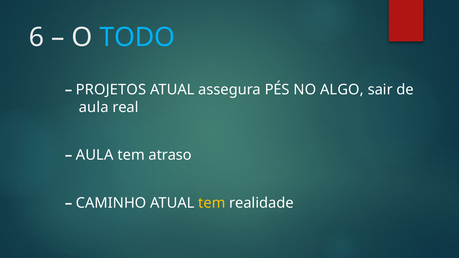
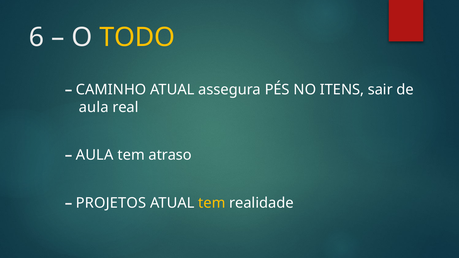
TODO colour: light blue -> yellow
PROJETOS: PROJETOS -> CAMINHO
ALGO: ALGO -> ITENS
CAMINHO: CAMINHO -> PROJETOS
